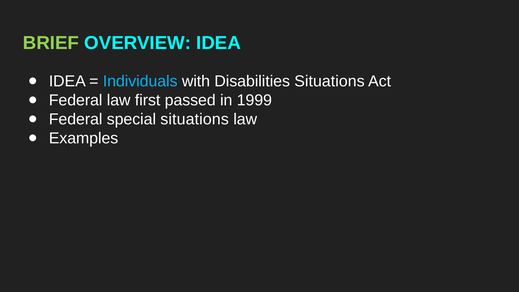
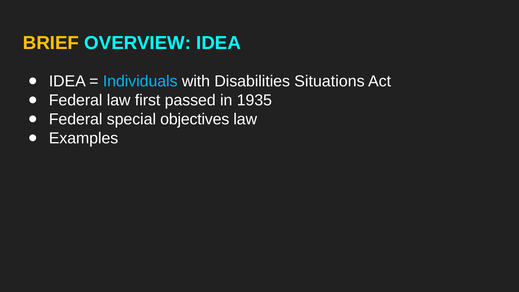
BRIEF colour: light green -> yellow
1999: 1999 -> 1935
special situations: situations -> objectives
